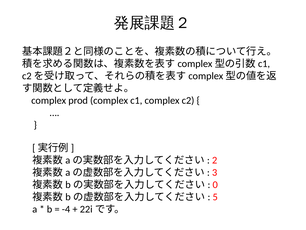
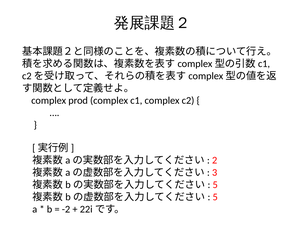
0 at (215, 184): 0 -> 5
-4: -4 -> -2
